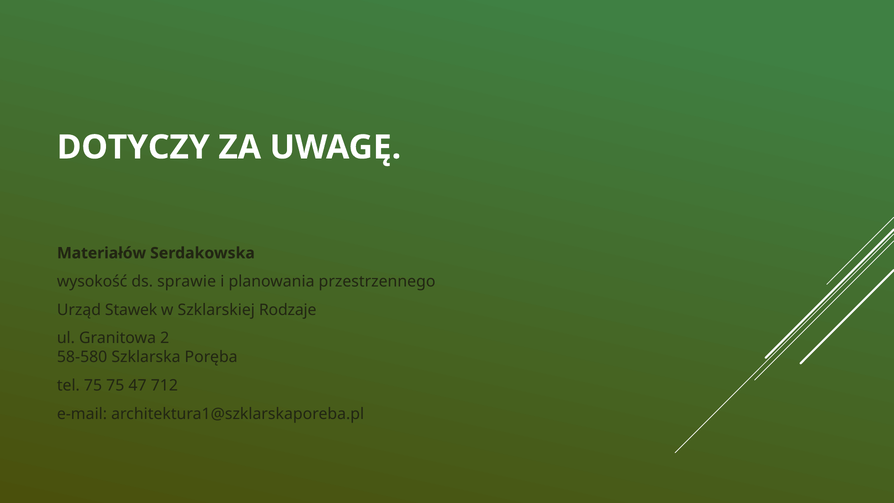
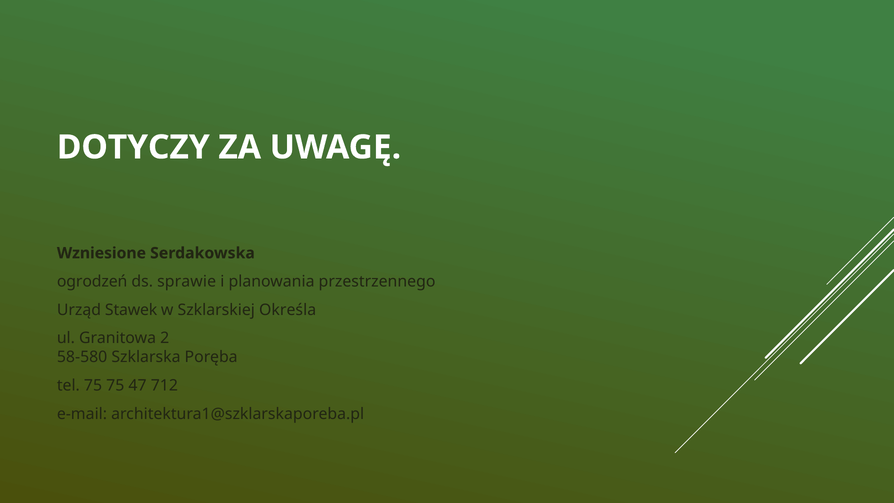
Materiałów: Materiałów -> Wzniesione
wysokość: wysokość -> ogrodzeń
Rodzaje: Rodzaje -> Określa
